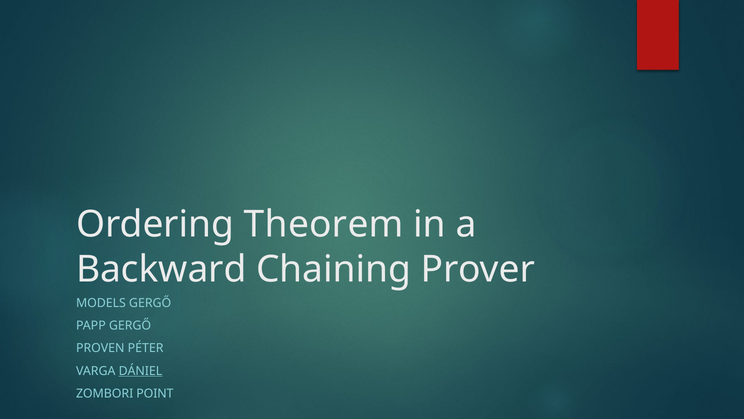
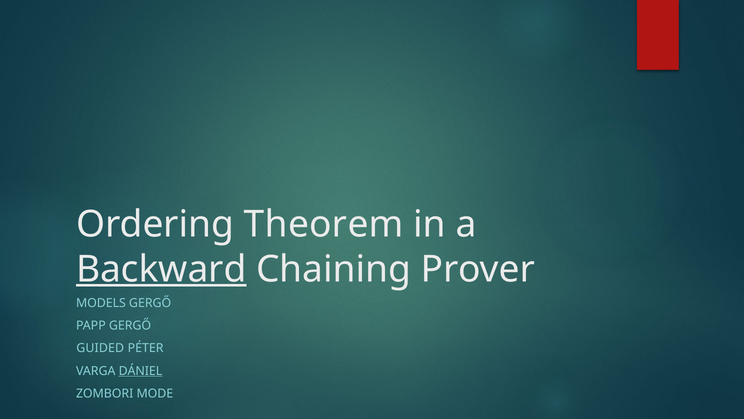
Backward underline: none -> present
PROVEN: PROVEN -> GUIDED
POINT: POINT -> MODE
